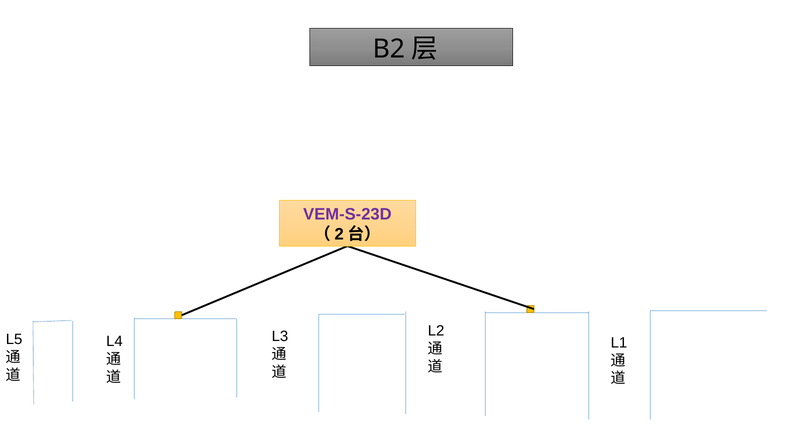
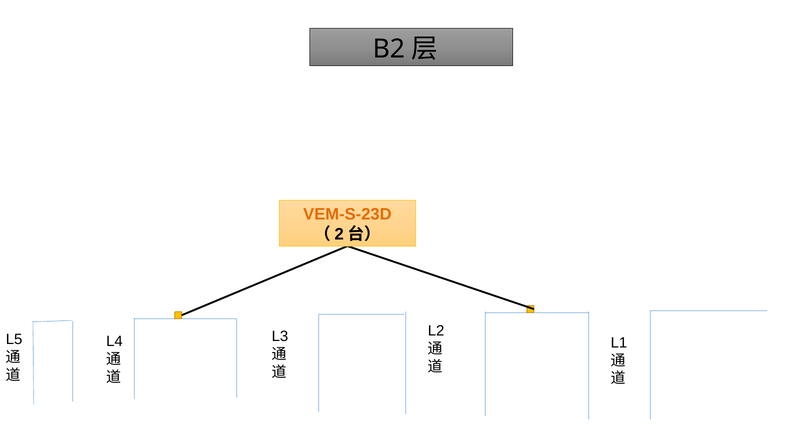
VEM-S-23D colour: purple -> orange
